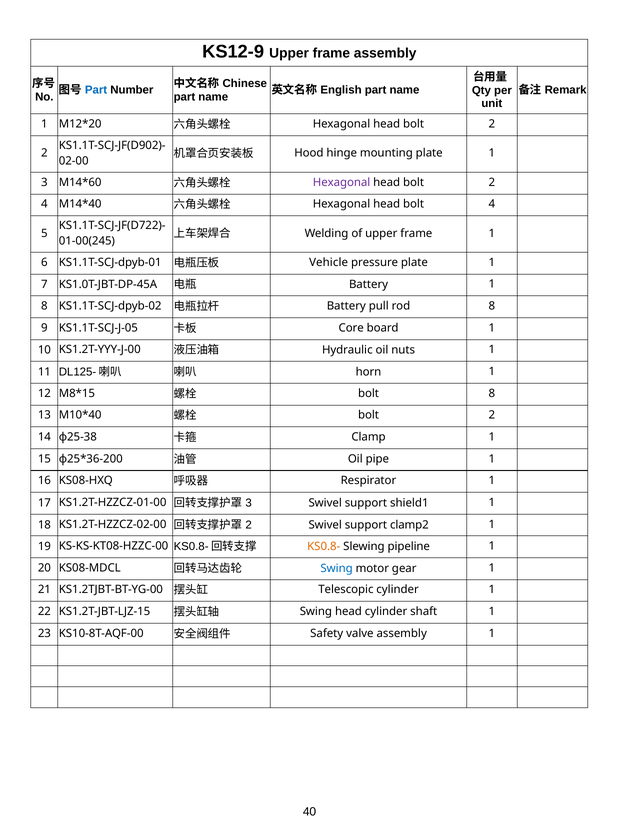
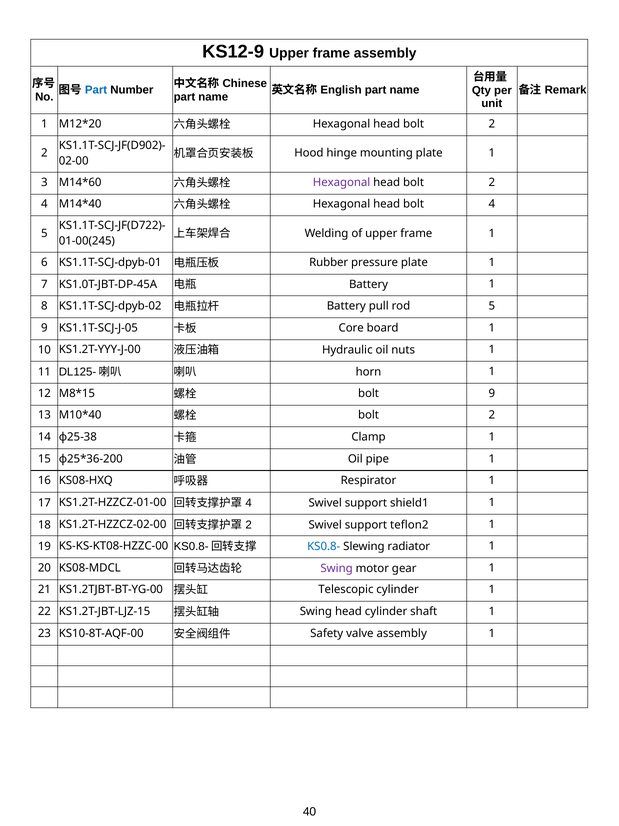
Vehicle: Vehicle -> Rubber
rod 8: 8 -> 5
bolt 8: 8 -> 9
3 at (249, 502): 3 -> 4
clamp2: clamp2 -> teflon2
KS0.8- colour: orange -> blue
pipeline: pipeline -> radiator
Swing at (337, 568) colour: blue -> purple
